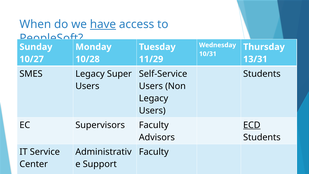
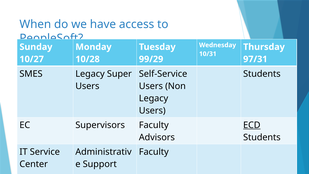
have underline: present -> none
11/29: 11/29 -> 99/29
13/31: 13/31 -> 97/31
